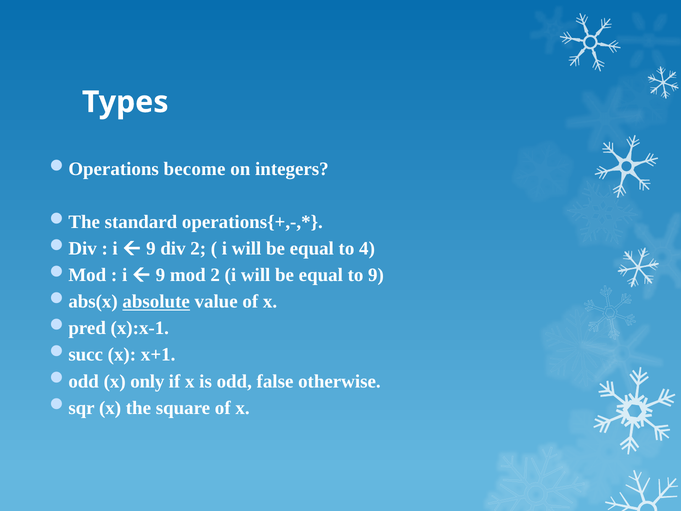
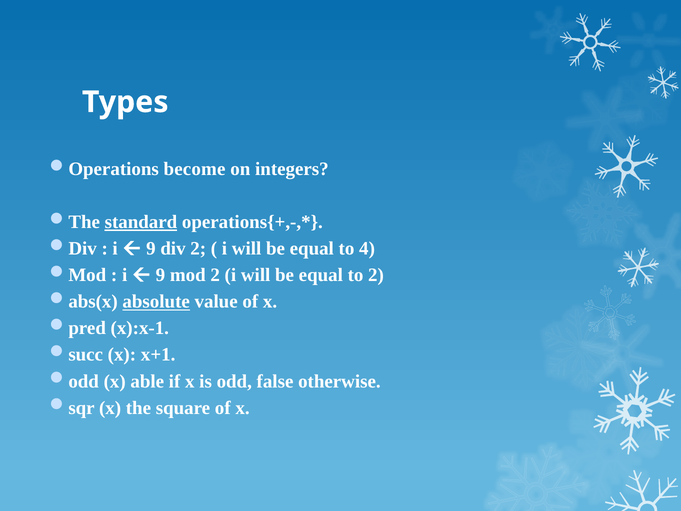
standard underline: none -> present
to 9: 9 -> 2
only: only -> able
